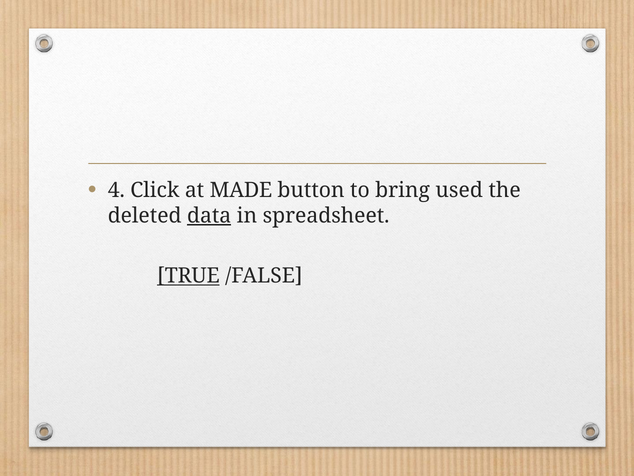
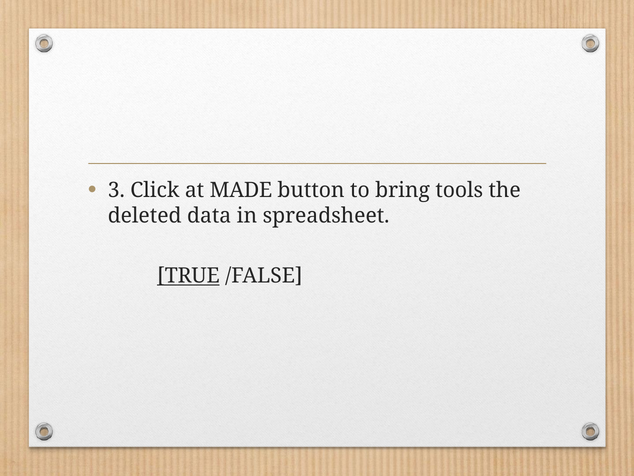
4: 4 -> 3
used: used -> tools
data underline: present -> none
